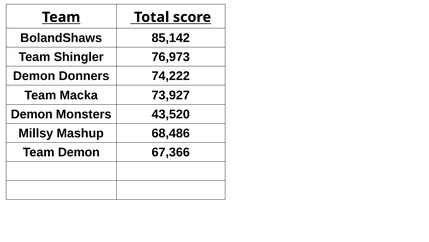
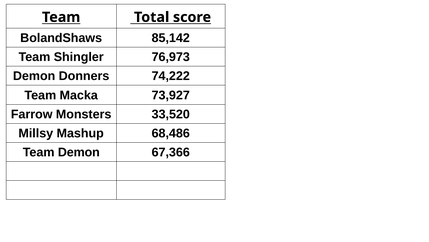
Demon at (32, 114): Demon -> Farrow
43,520: 43,520 -> 33,520
